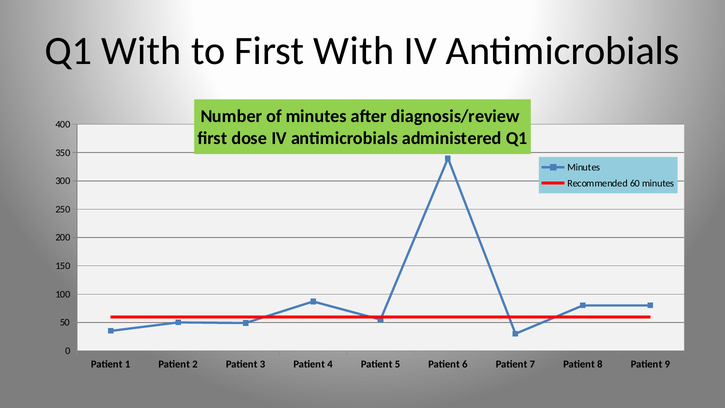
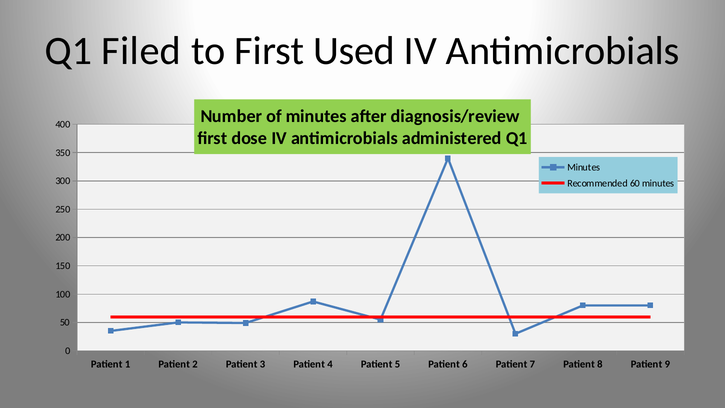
Q1 With: With -> Filed
First With: With -> Used
